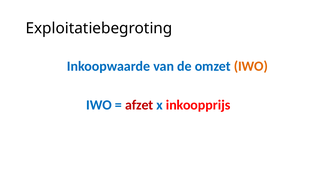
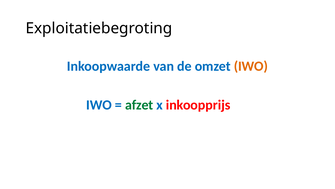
afzet colour: red -> green
